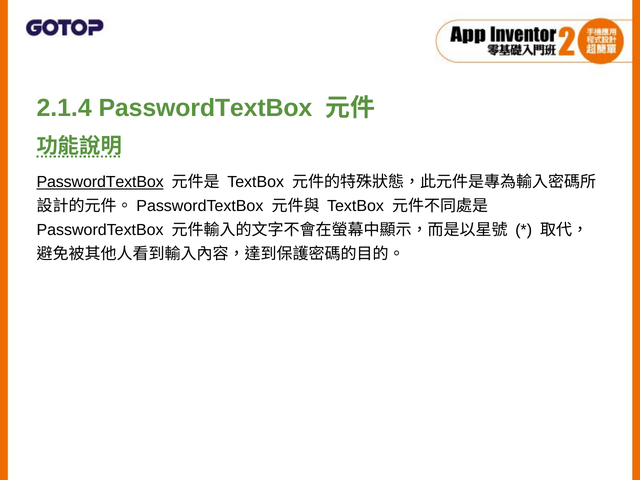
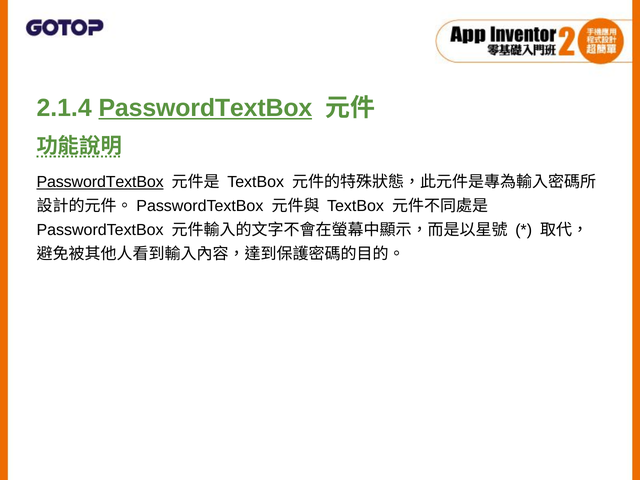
PasswordTextBox at (205, 108) underline: none -> present
